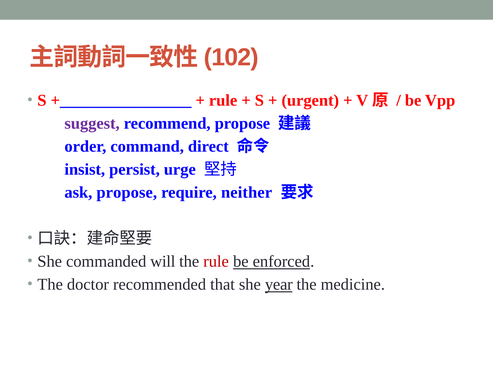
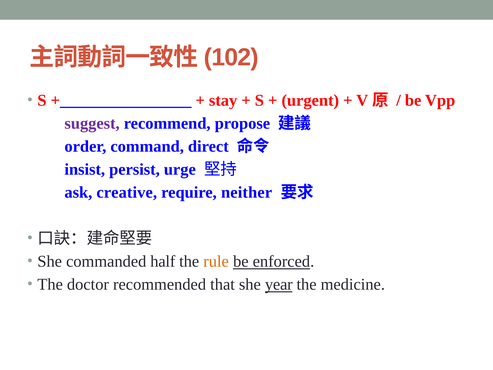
rule at (223, 100): rule -> stay
ask propose: propose -> creative
will: will -> half
rule at (216, 261) colour: red -> orange
